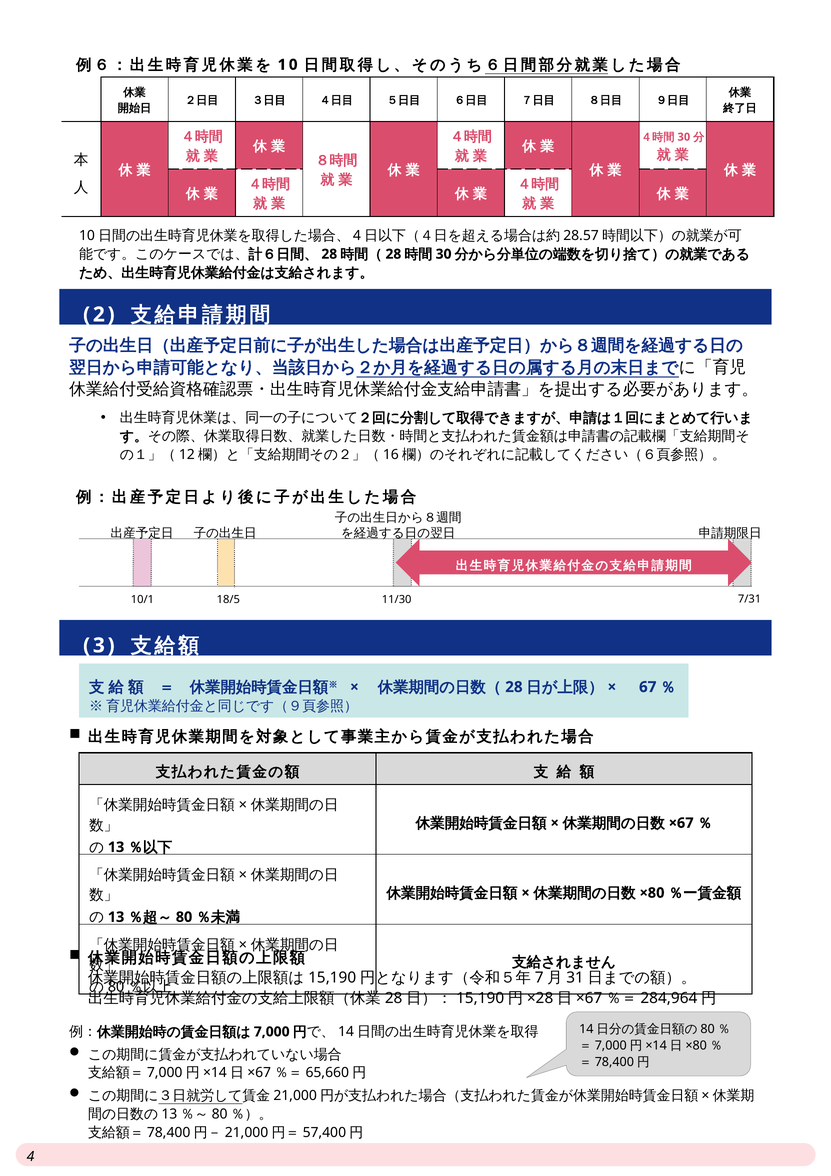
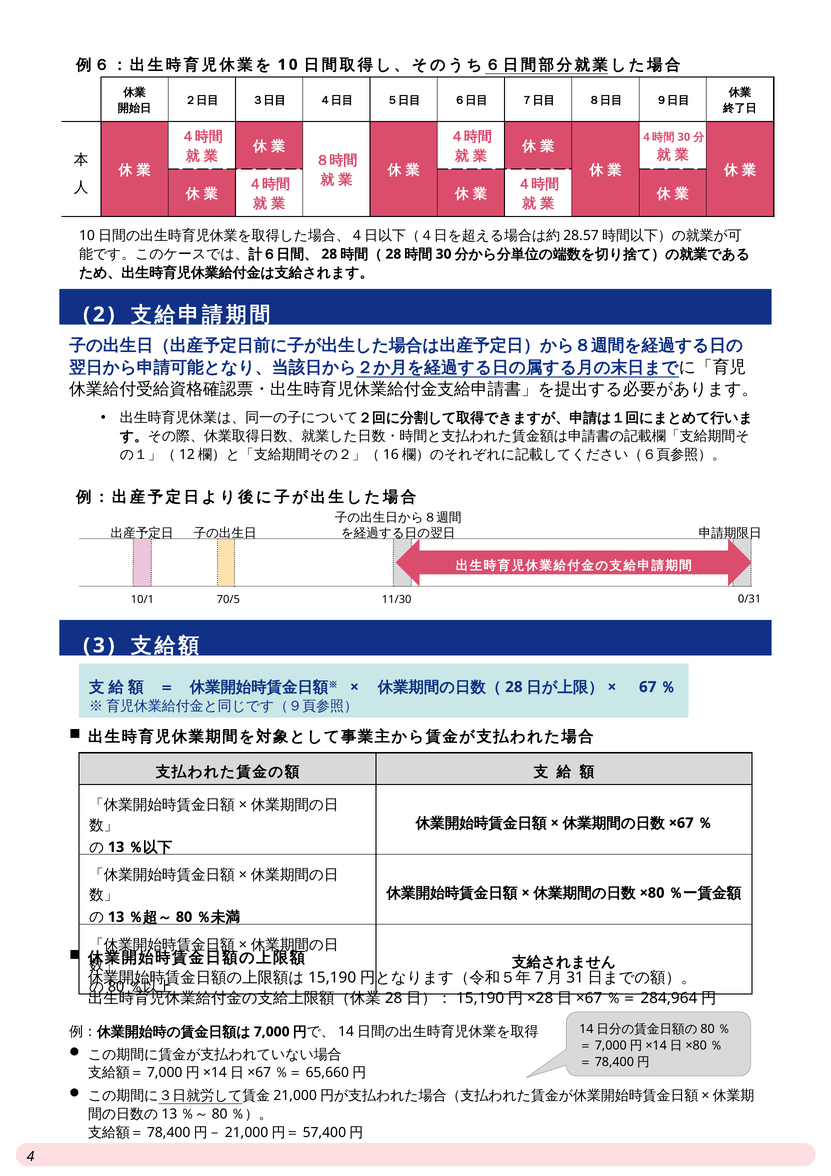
18/5: 18/5 -> 70/5
7/31: 7/31 -> 0/31
